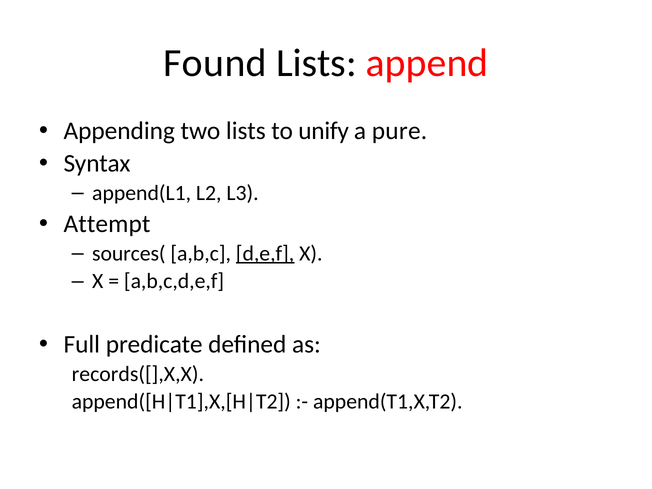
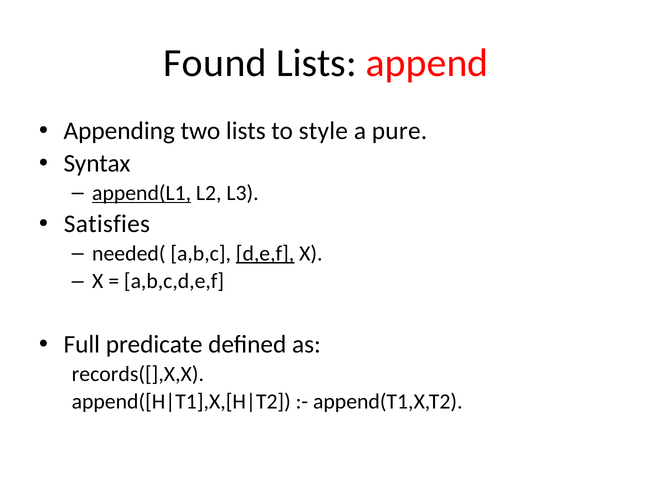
unify: unify -> style
append(L1 underline: none -> present
Attempt: Attempt -> Satisfies
sources(: sources( -> needed(
